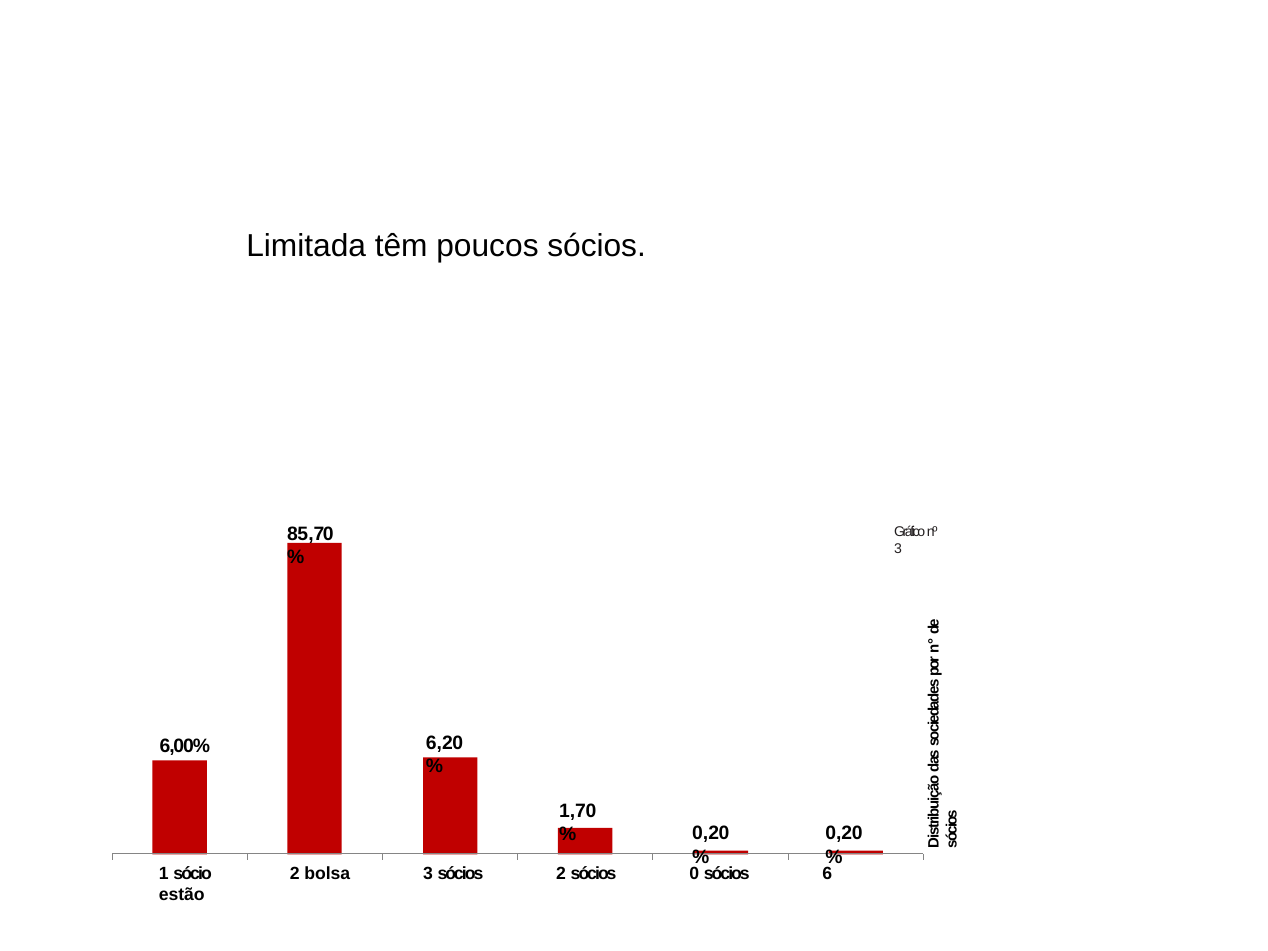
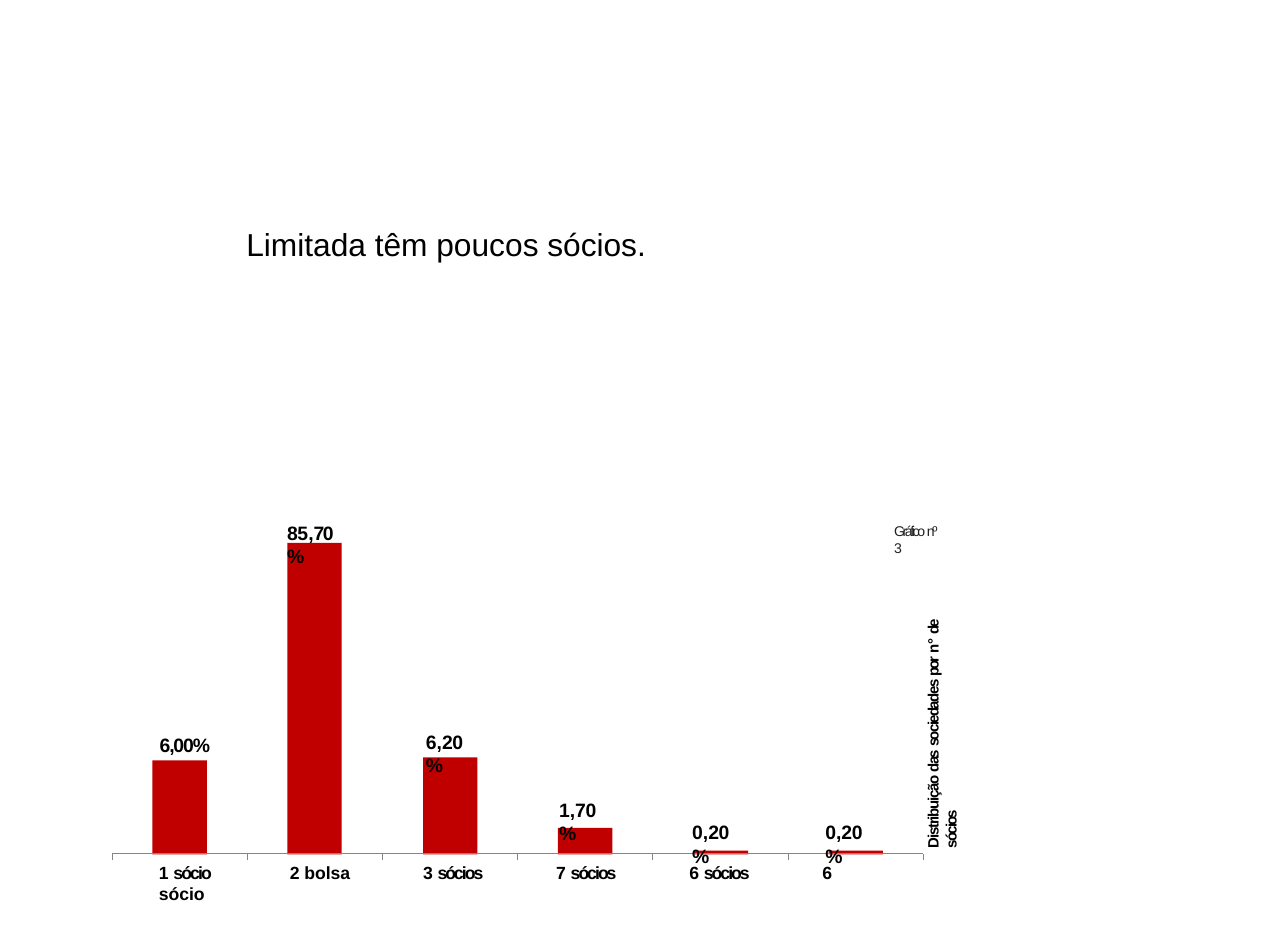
sócios 2: 2 -> 7
0 at (694, 874): 0 -> 6
estão at (182, 895): estão -> sócio
